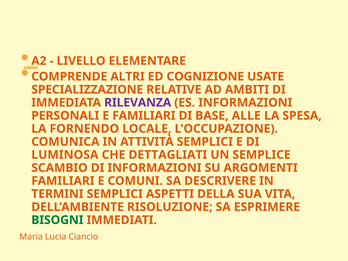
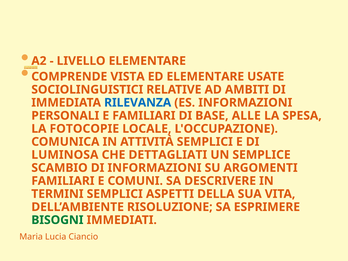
ALTRI: ALTRI -> VISTA
ED COGNIZIONE: COGNIZIONE -> ELEMENTARE
SPECIALIZZAZIONE: SPECIALIZZAZIONE -> SOCIOLINGUISTICI
RILEVANZA colour: purple -> blue
FORNENDO: FORNENDO -> FOTOCOPIE
